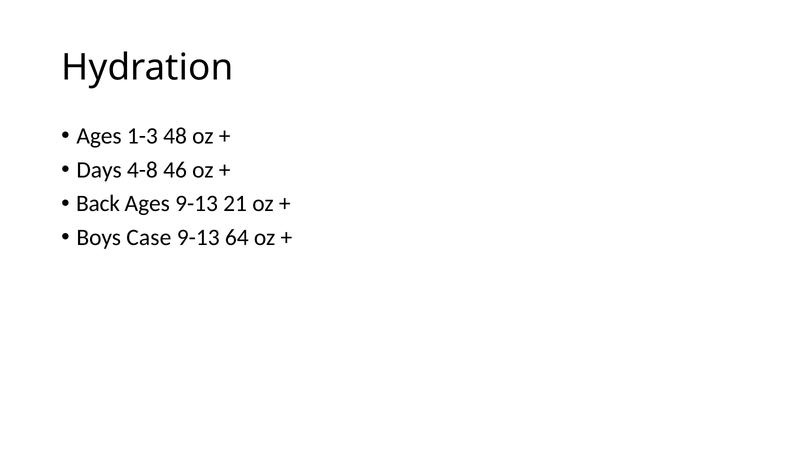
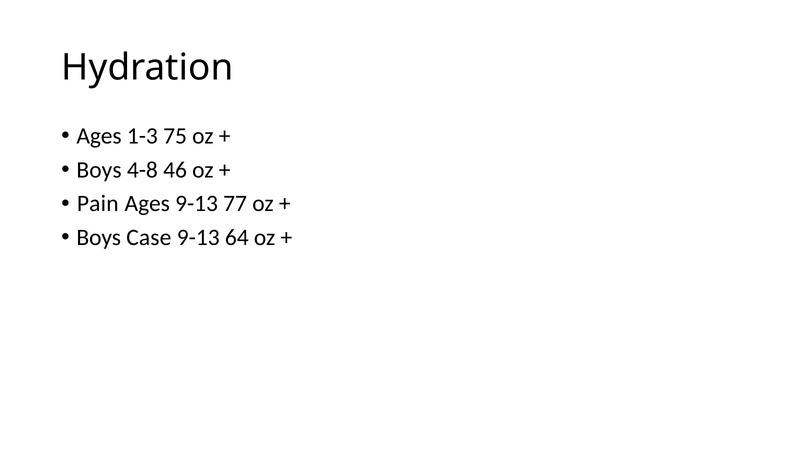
48: 48 -> 75
Days at (99, 170): Days -> Boys
Back: Back -> Pain
21: 21 -> 77
